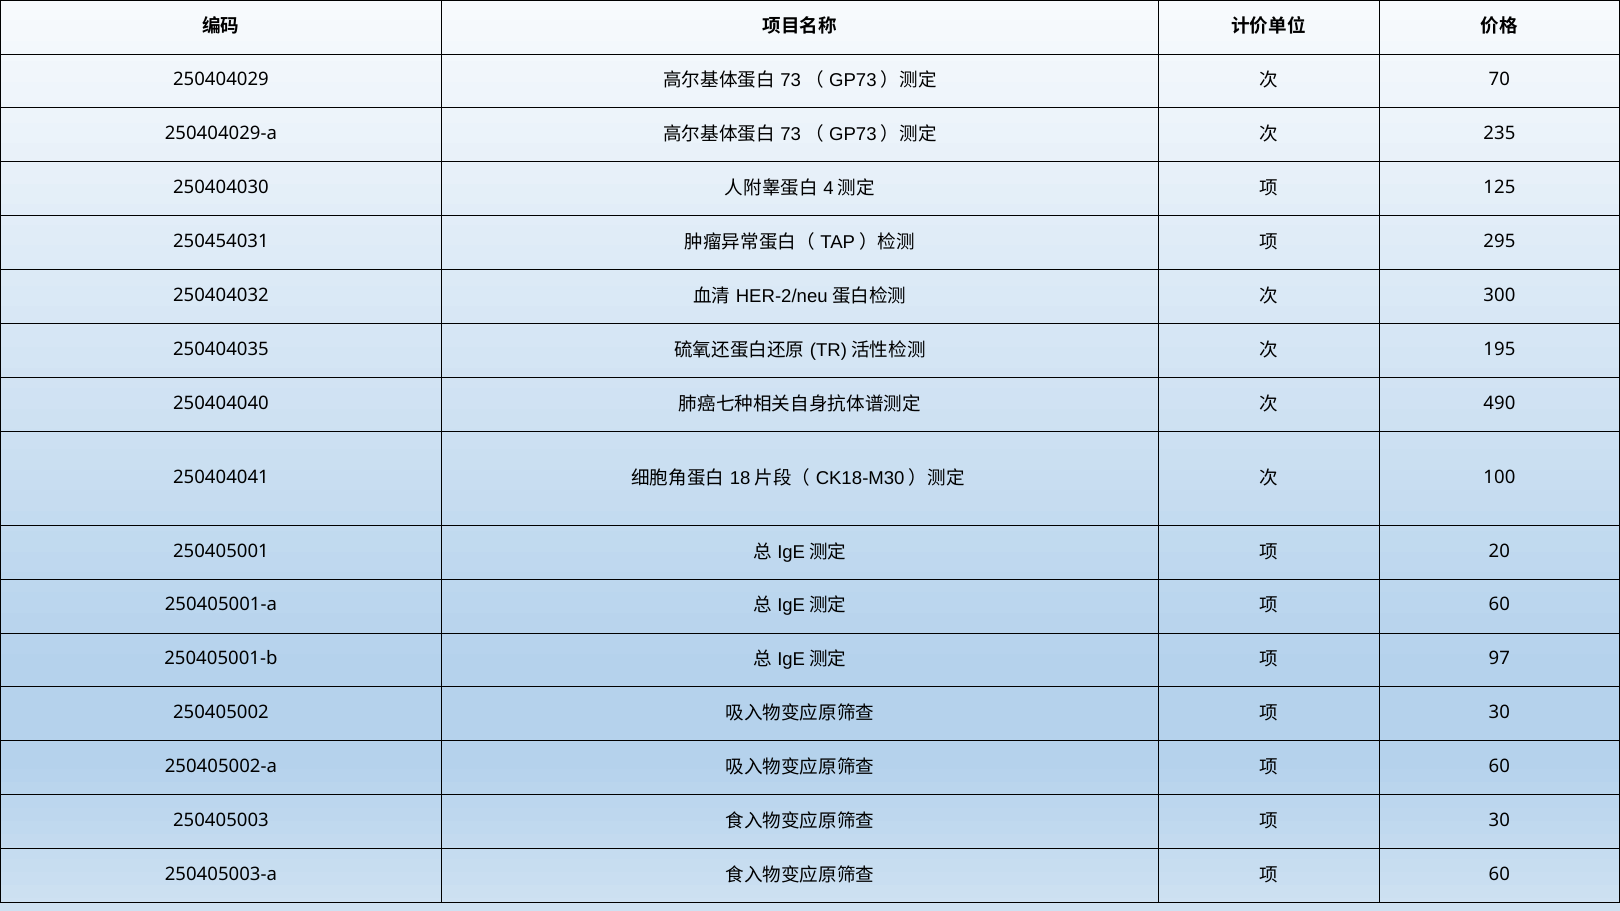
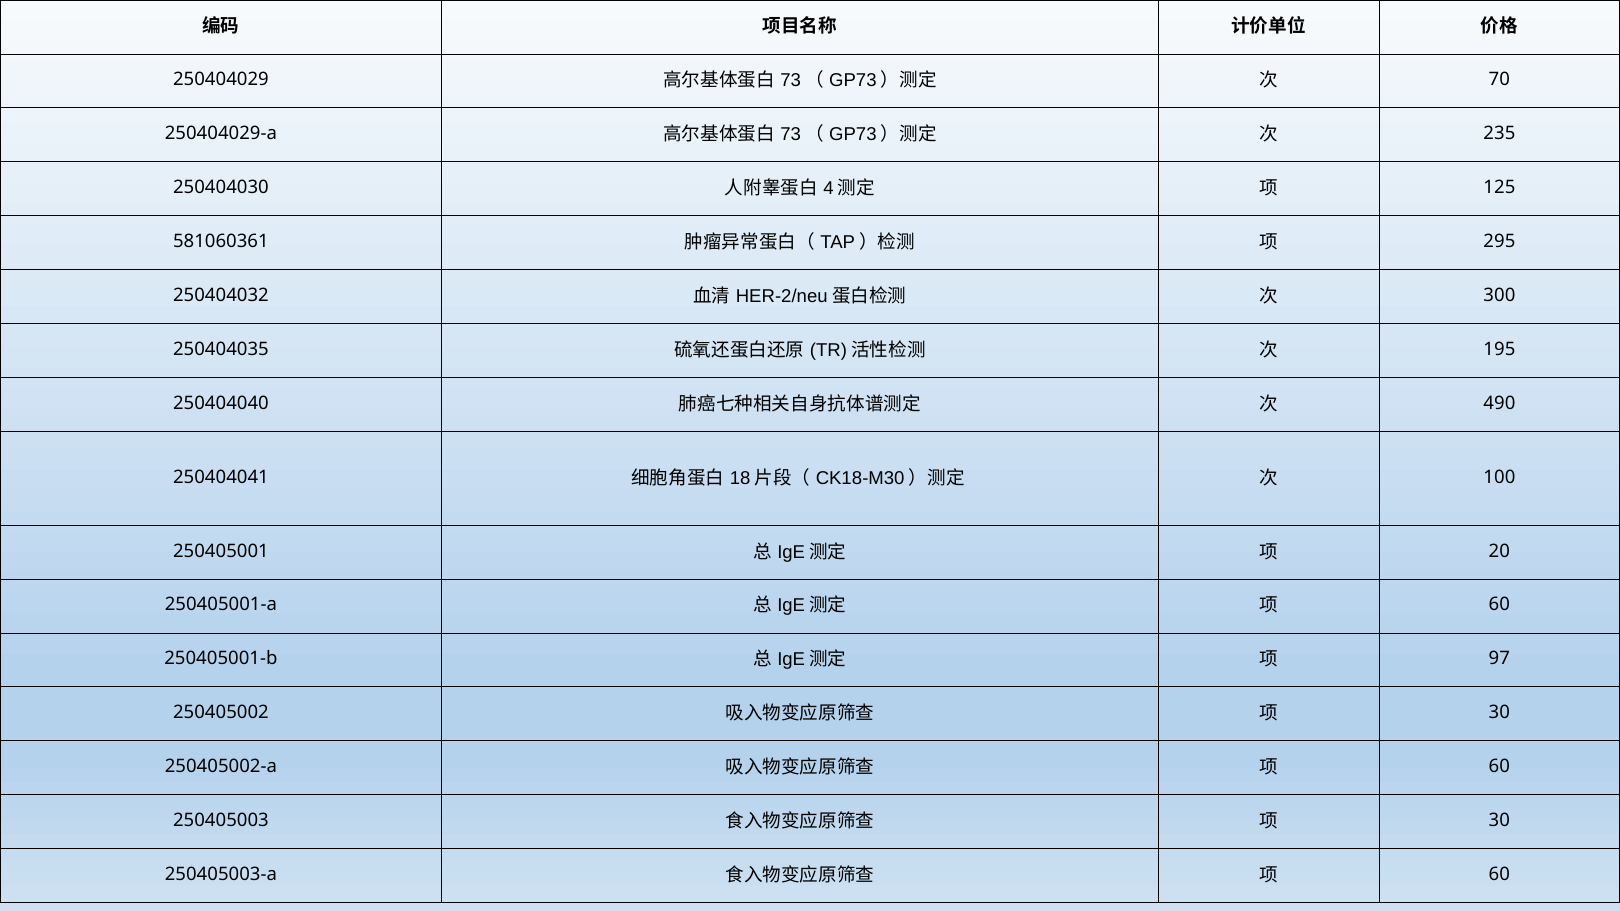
250454031: 250454031 -> 581060361
